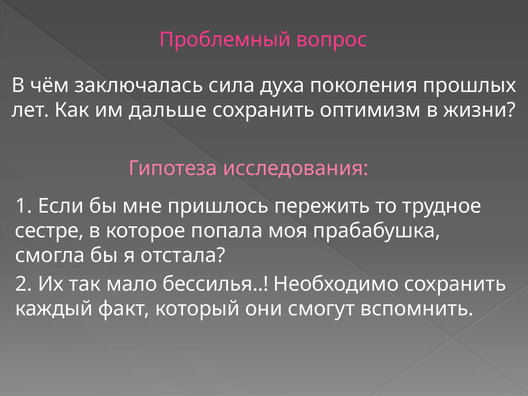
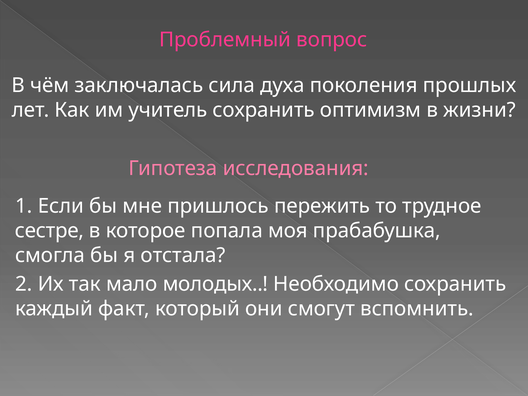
дальше: дальше -> учитель
бессилья: бессилья -> молодых
